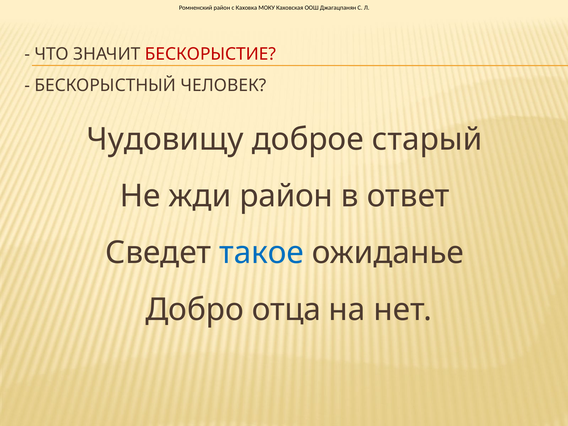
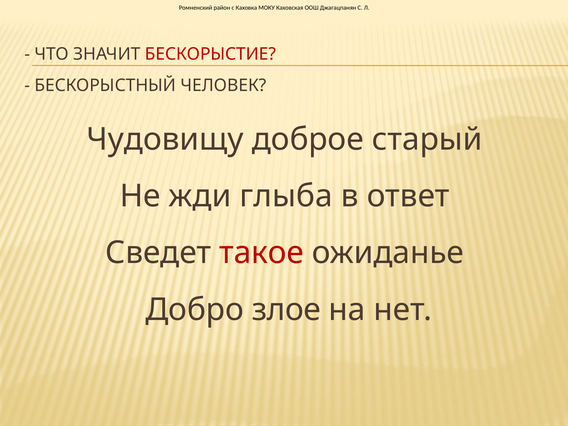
жди район: район -> глыба
такое colour: blue -> red
отца: отца -> злое
